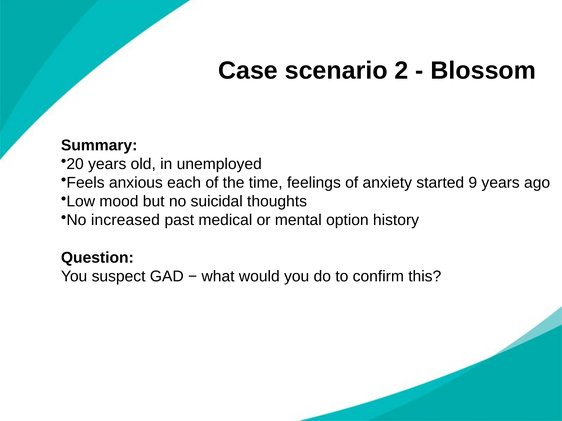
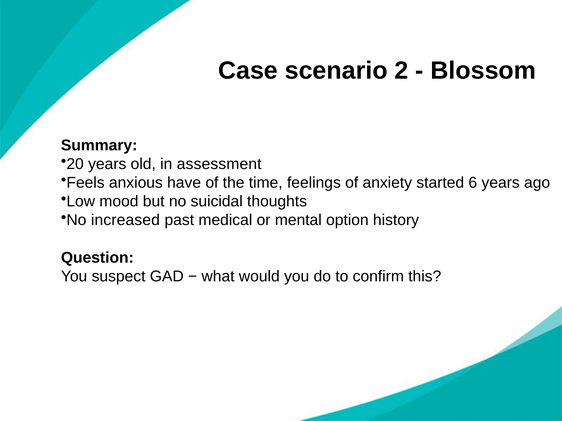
unemployed: unemployed -> assessment
each: each -> have
9: 9 -> 6
